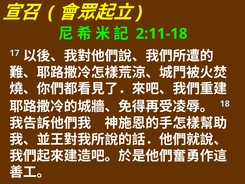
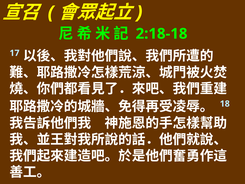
2:11-18: 2:11-18 -> 2:18-18
